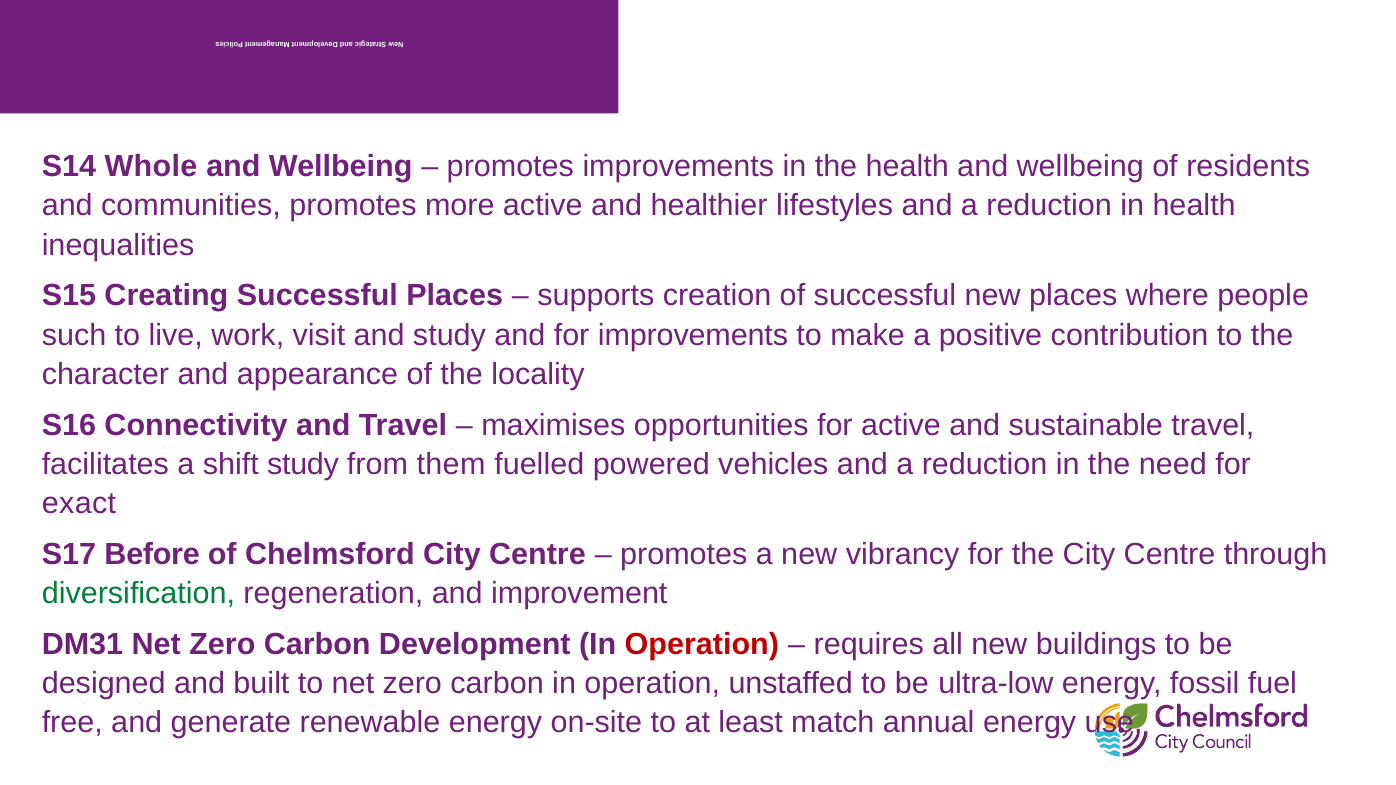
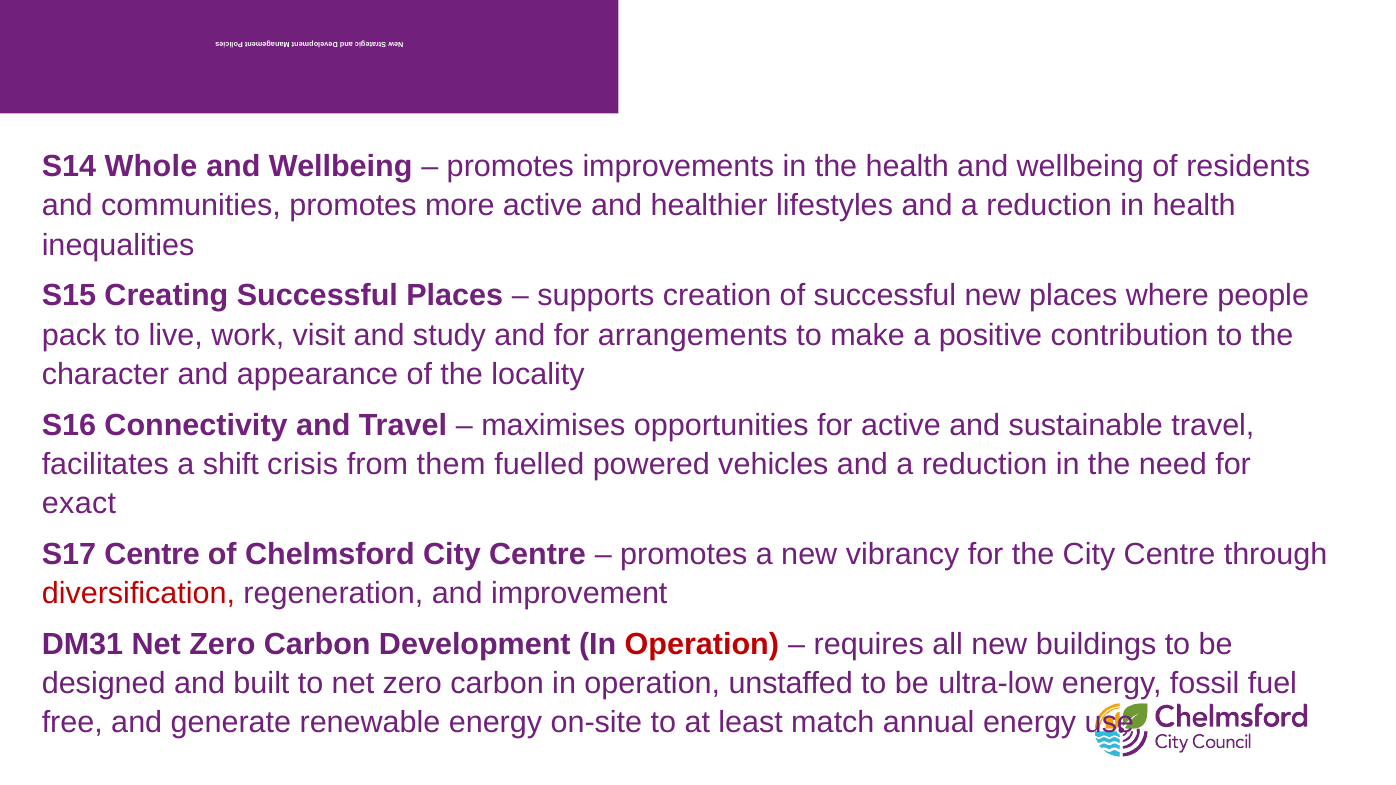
such: such -> pack
for improvements: improvements -> arrangements
shift study: study -> crisis
S17 Before: Before -> Centre
diversification colour: green -> red
